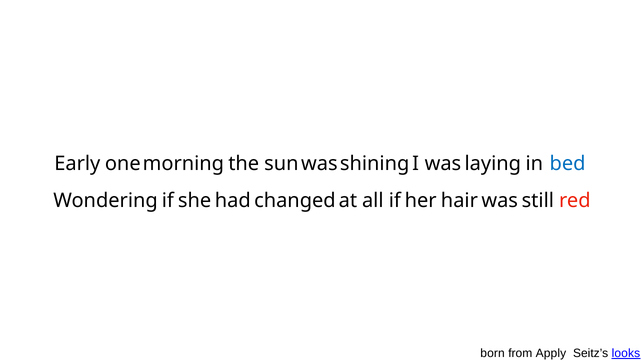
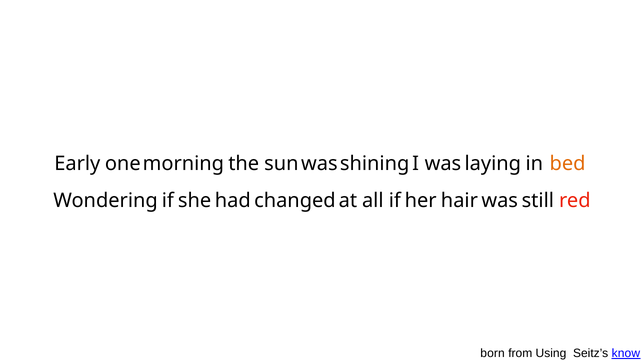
bed colour: blue -> orange
Apply: Apply -> Using
looks: looks -> know
